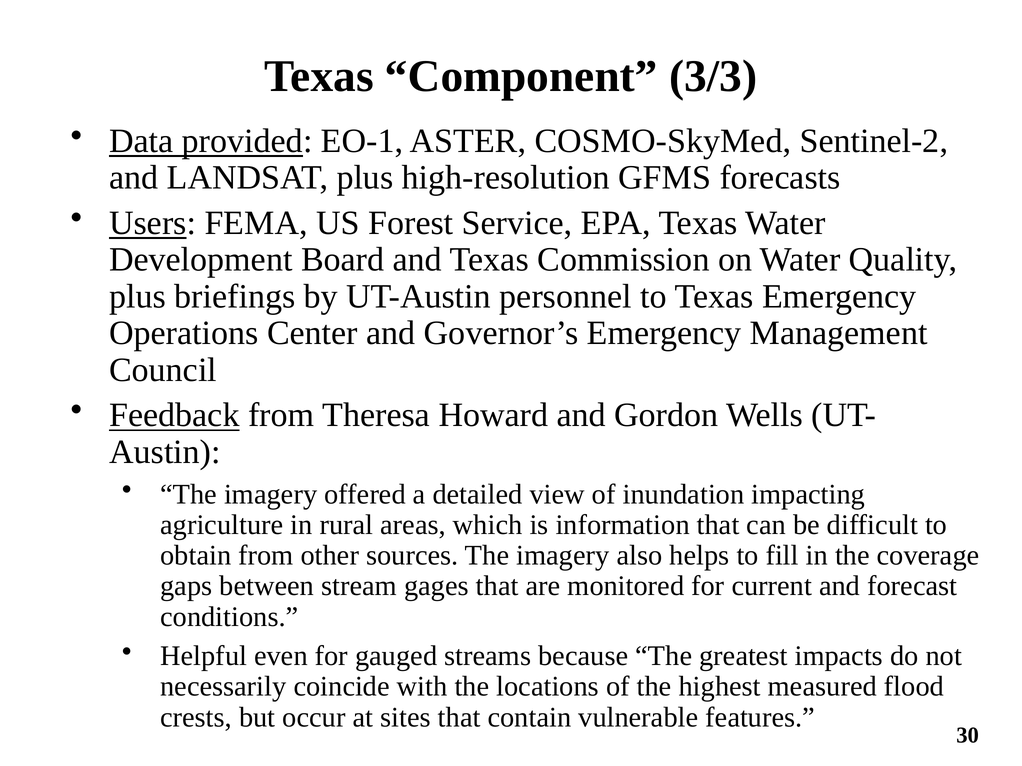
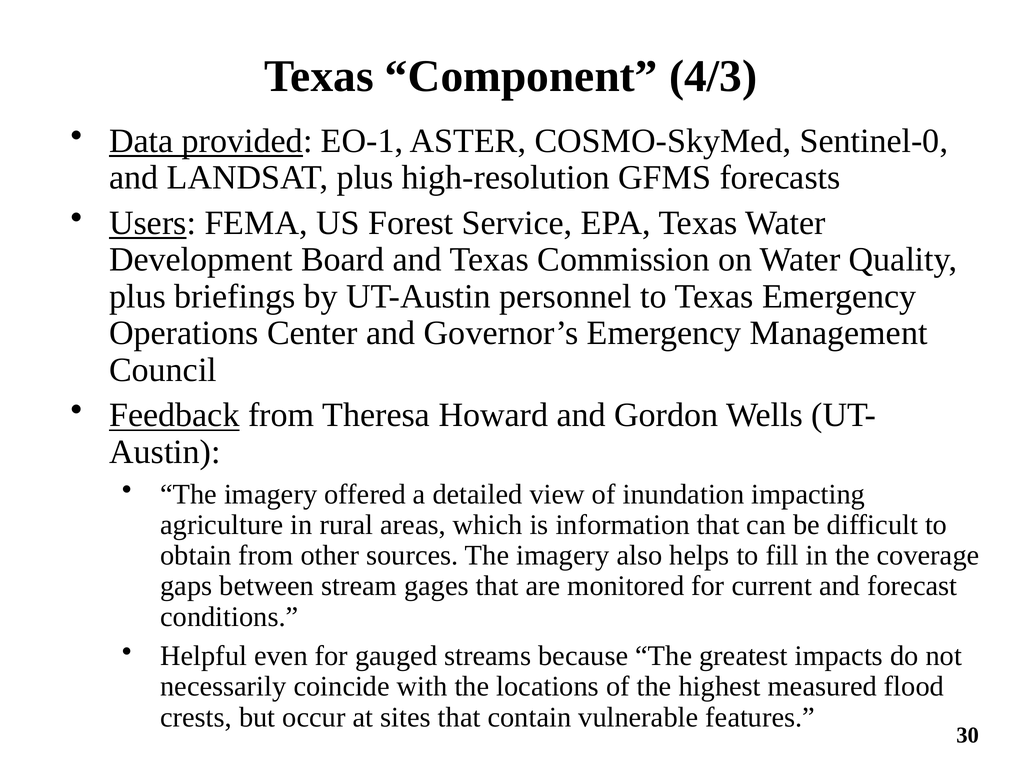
3/3: 3/3 -> 4/3
Sentinel-2: Sentinel-2 -> Sentinel-0
